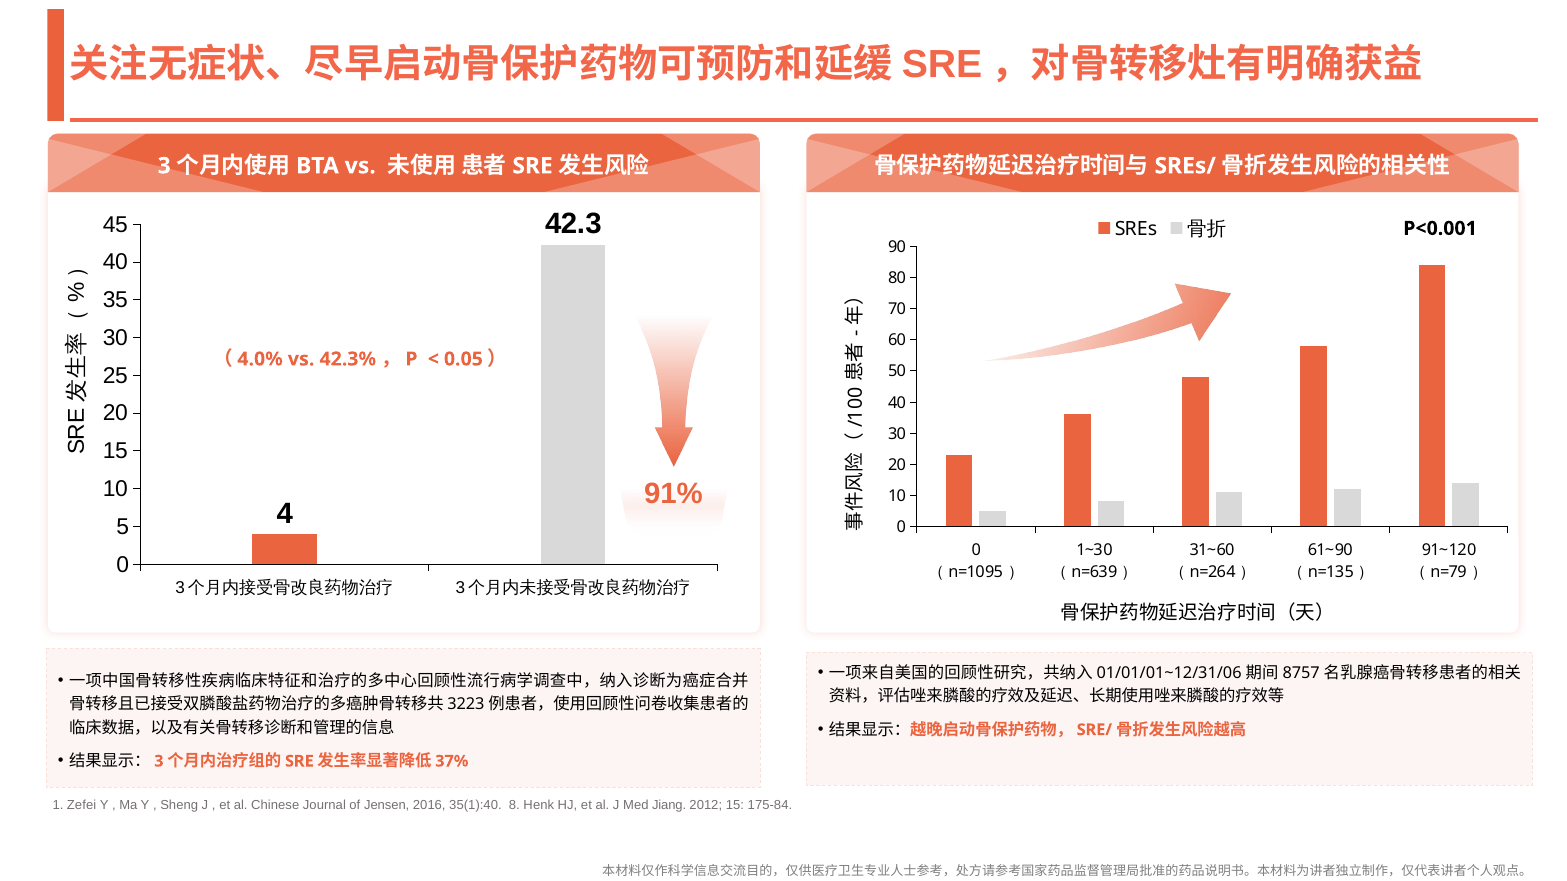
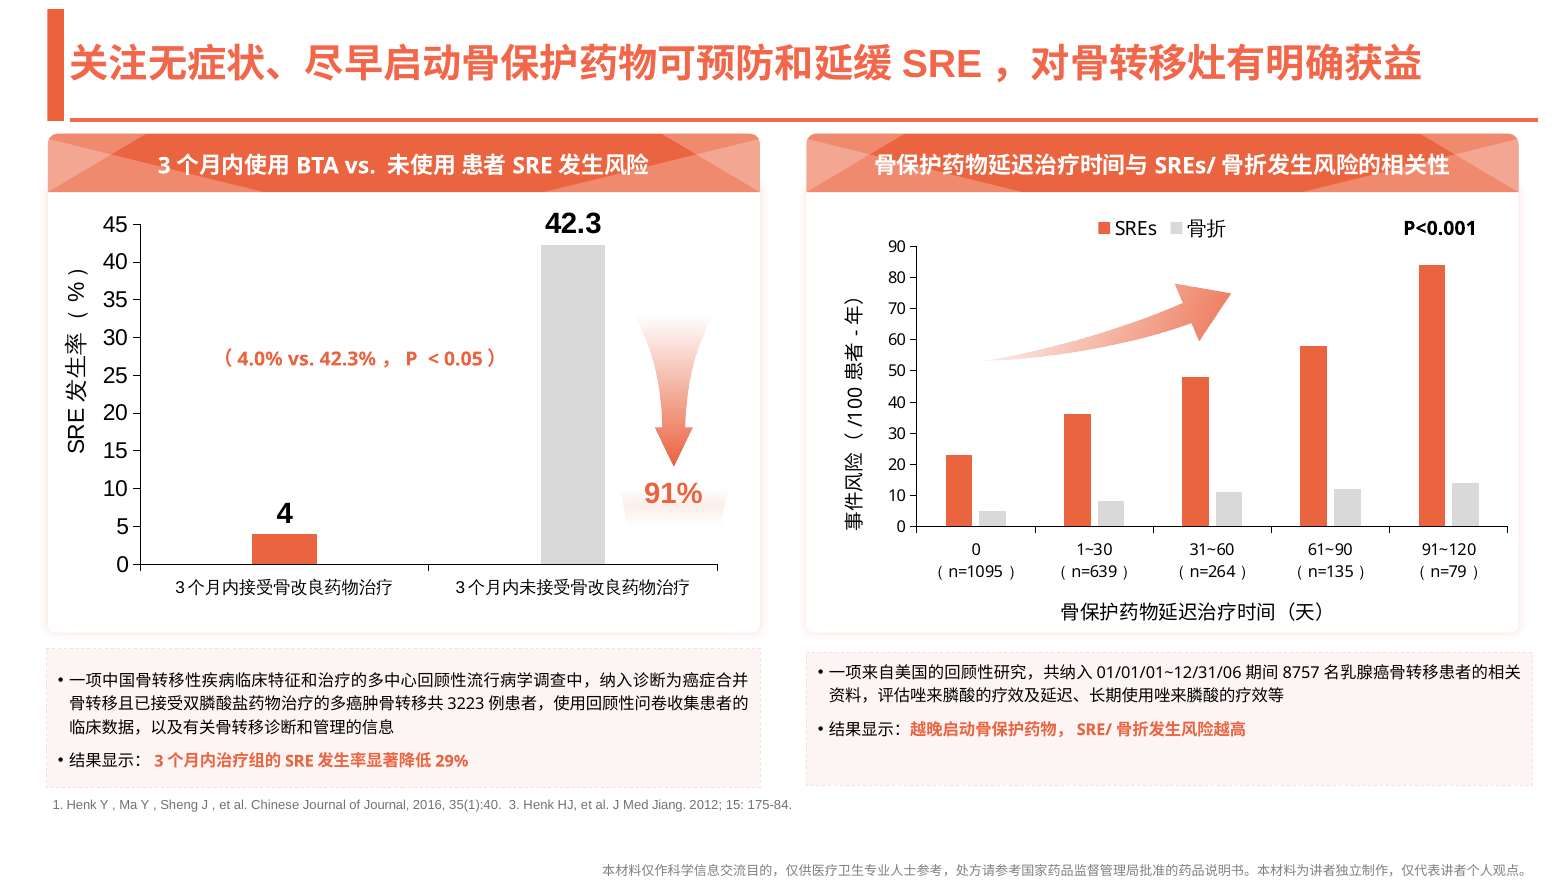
37%: 37% -> 29%
1 Zefei: Zefei -> Henk
of Jensen: Jensen -> Journal
35(1):40 8: 8 -> 3
